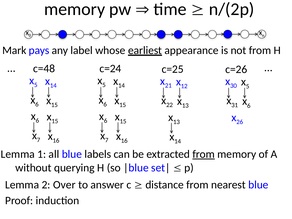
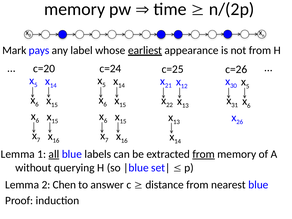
c=48: c=48 -> c=20
all underline: none -> present
Over: Over -> Chen
